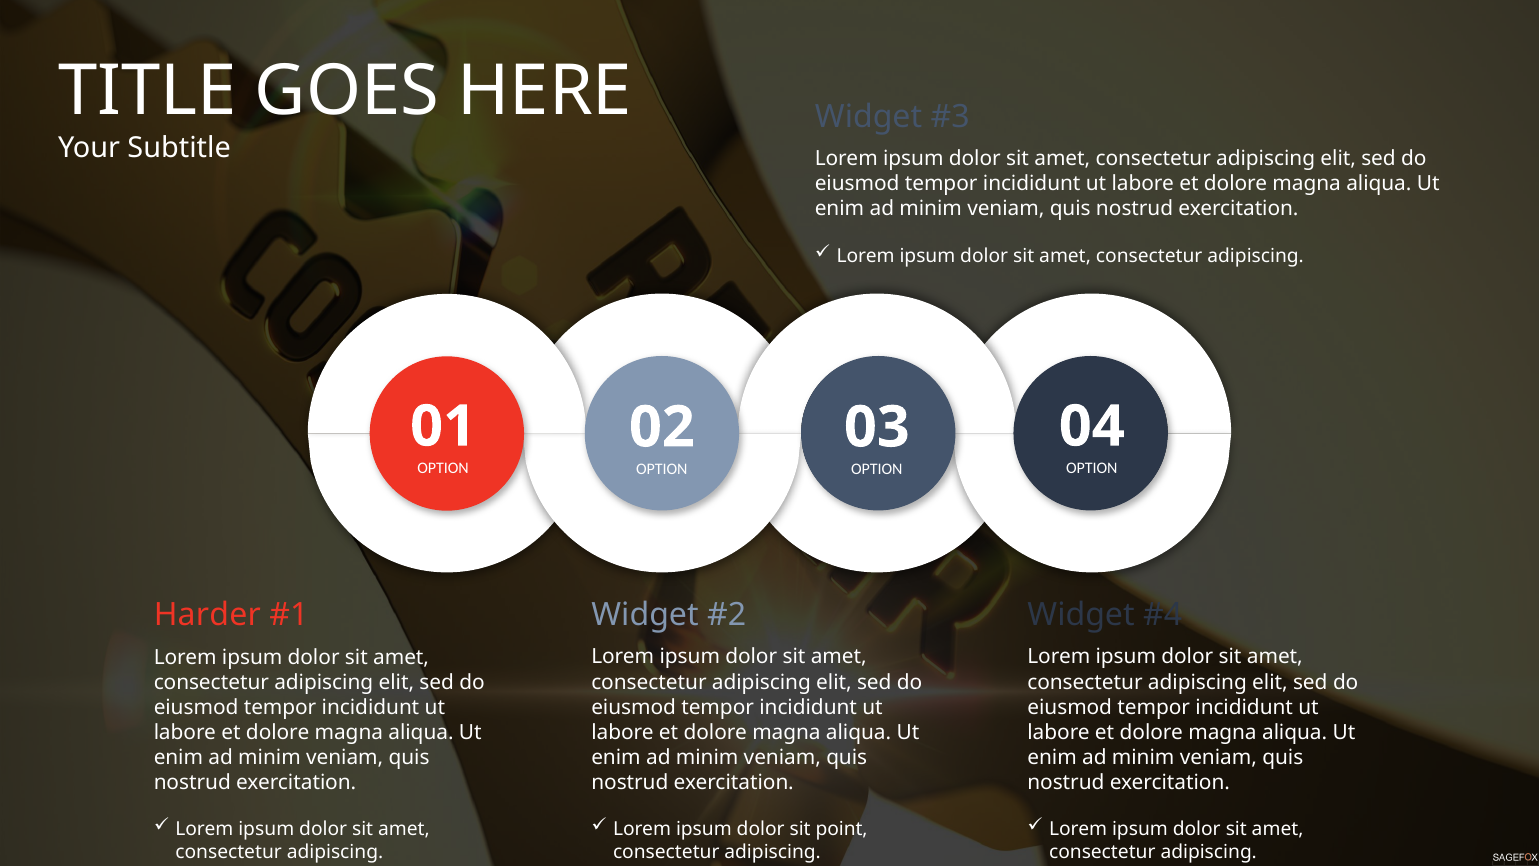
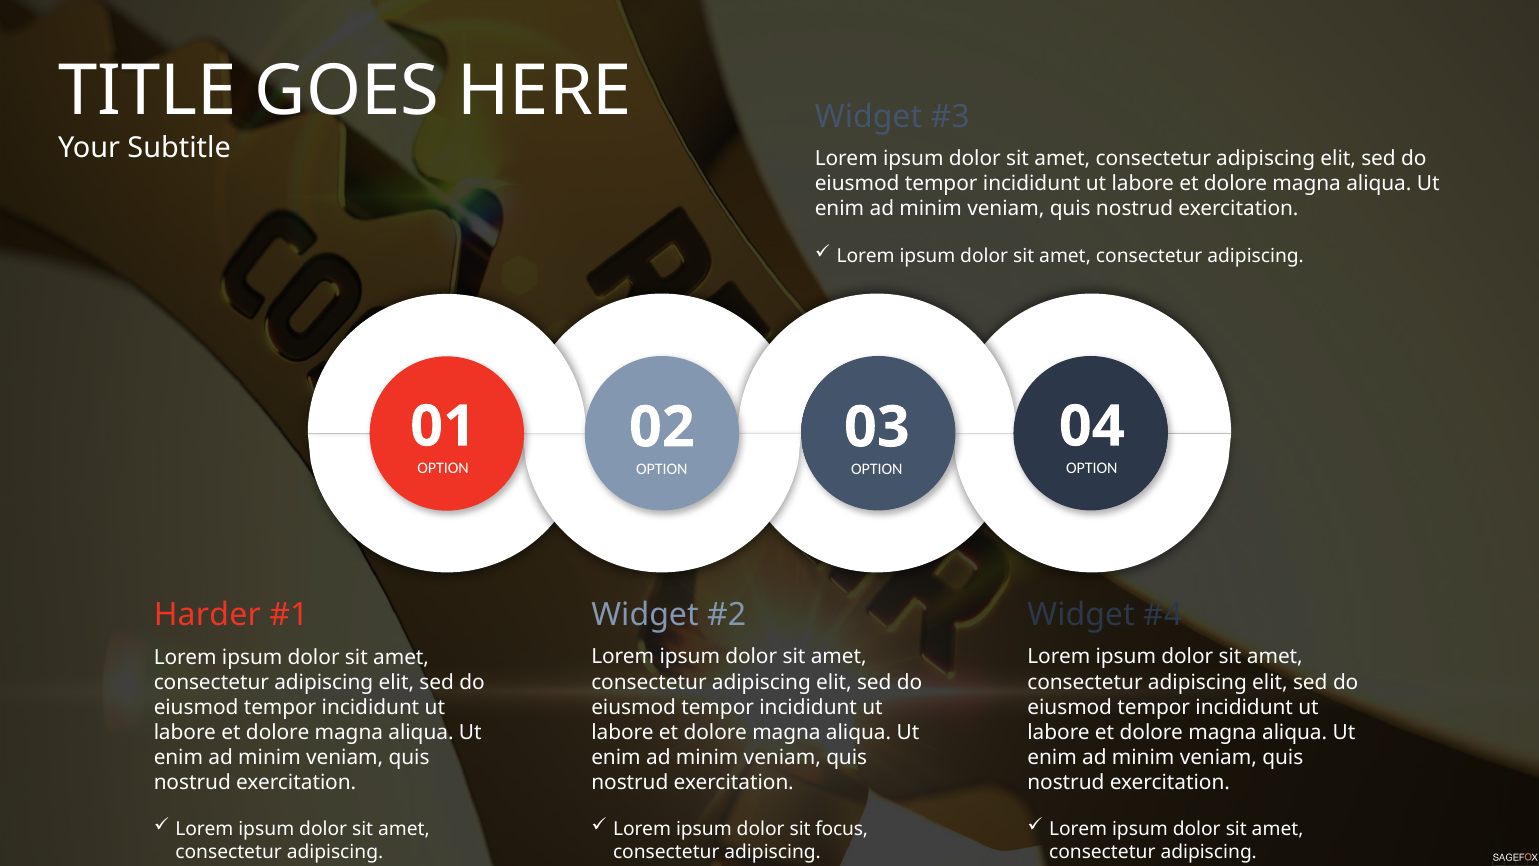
point: point -> focus
